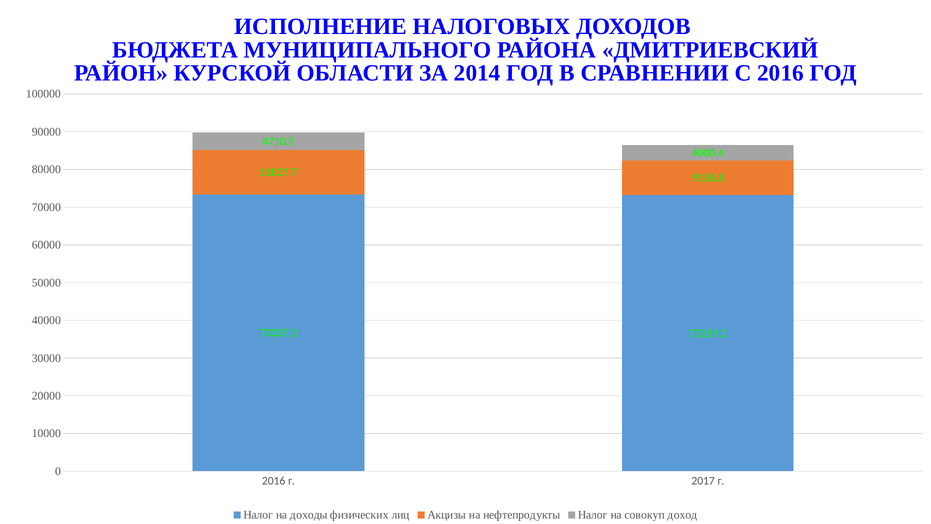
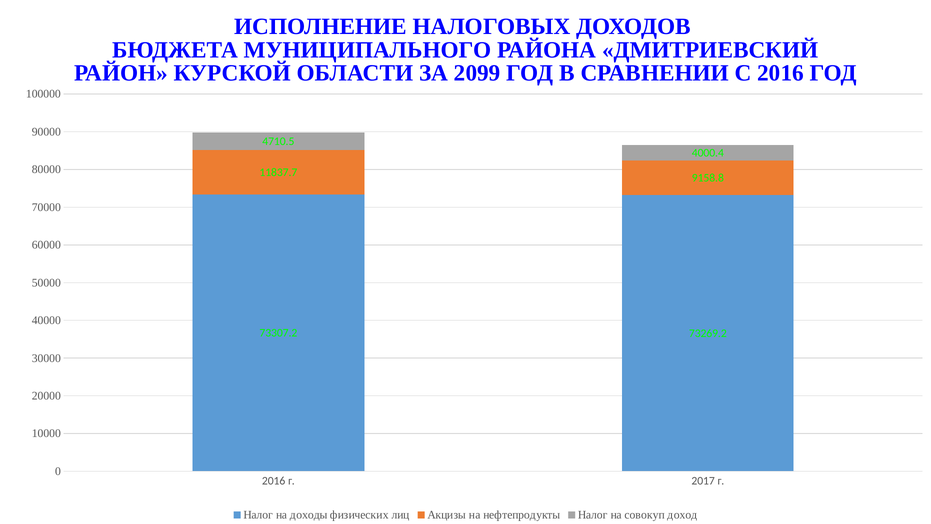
2014: 2014 -> 2099
